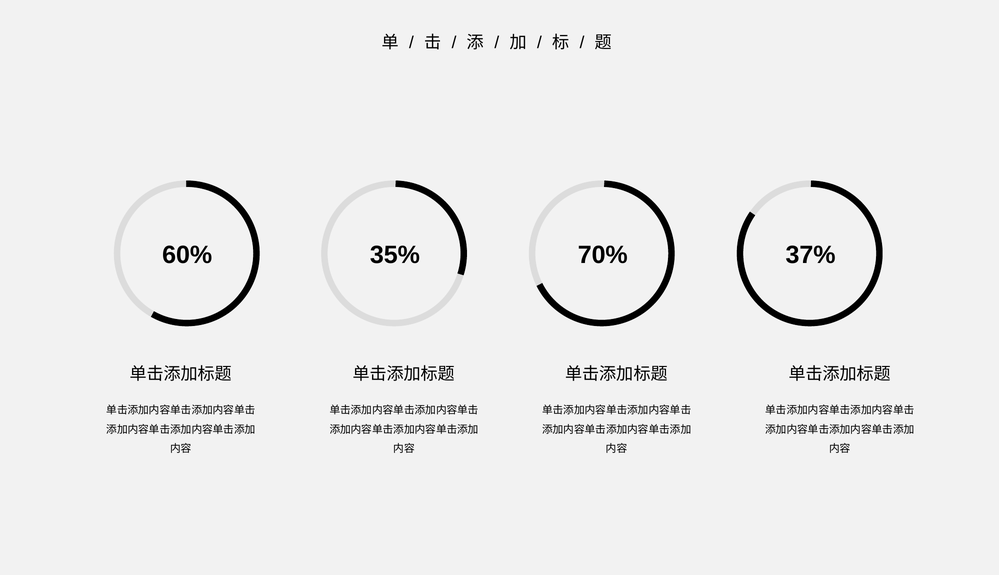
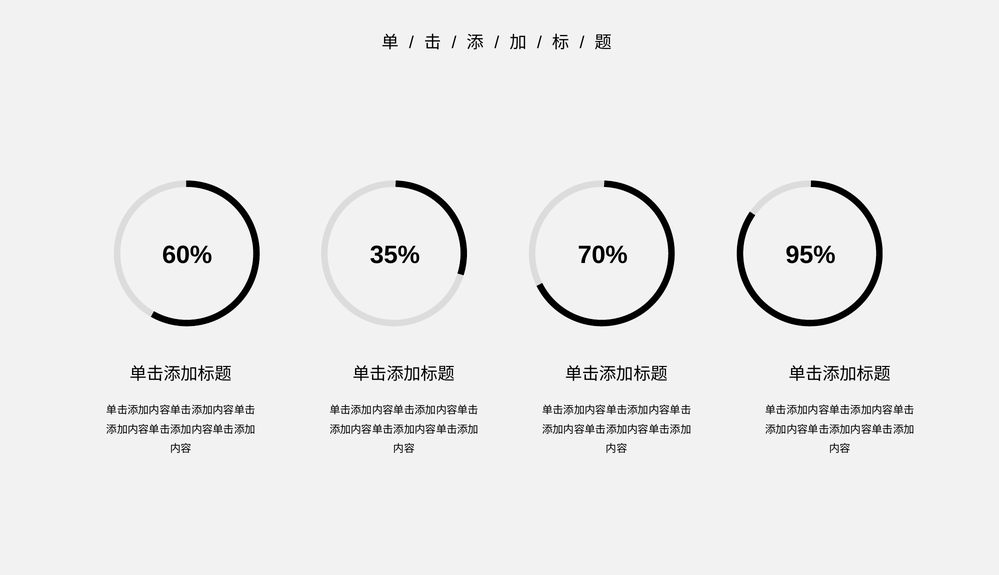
37%: 37% -> 95%
